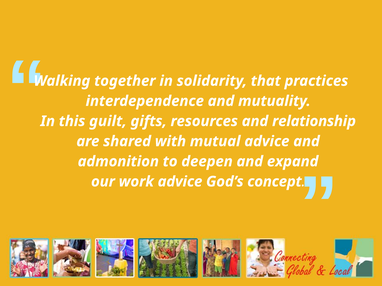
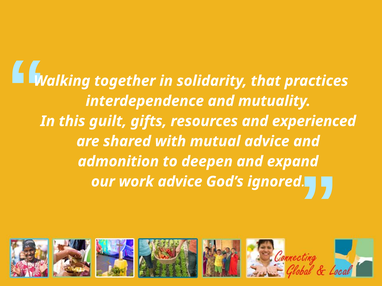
relationship: relationship -> experienced
concept: concept -> ignored
